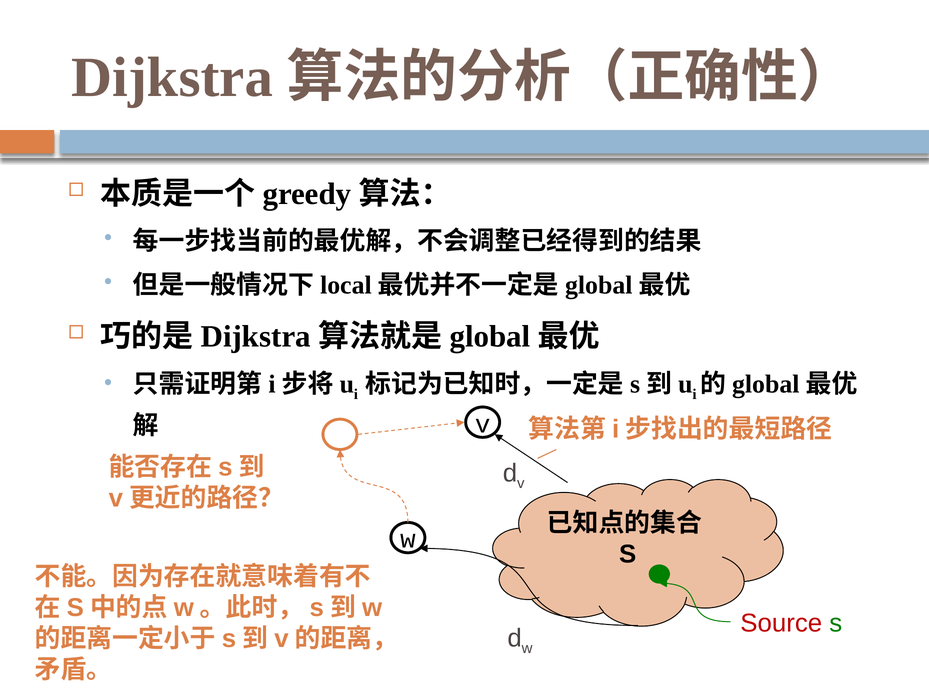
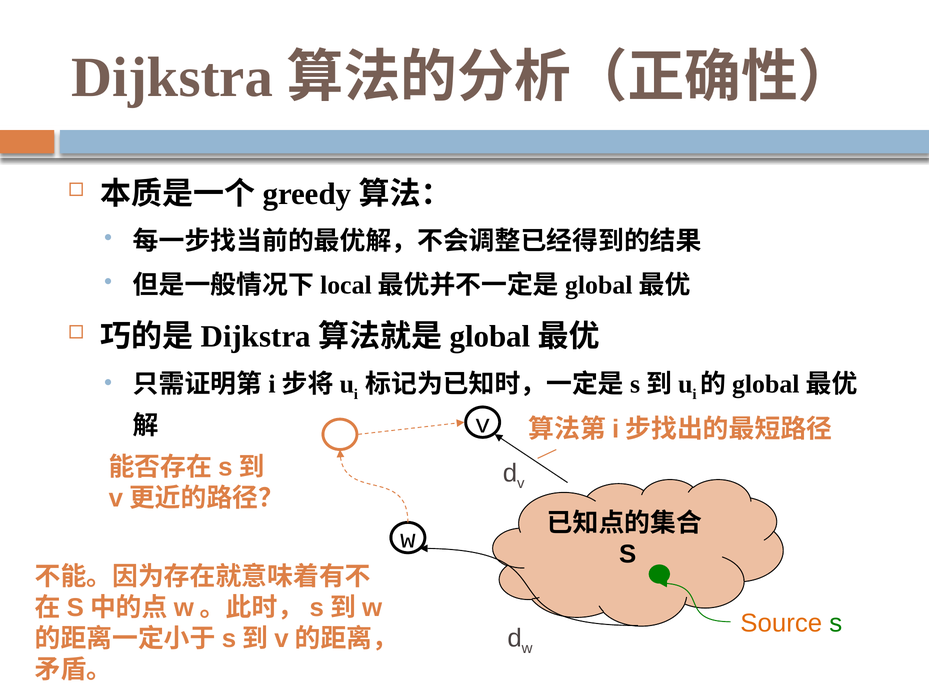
Source colour: red -> orange
